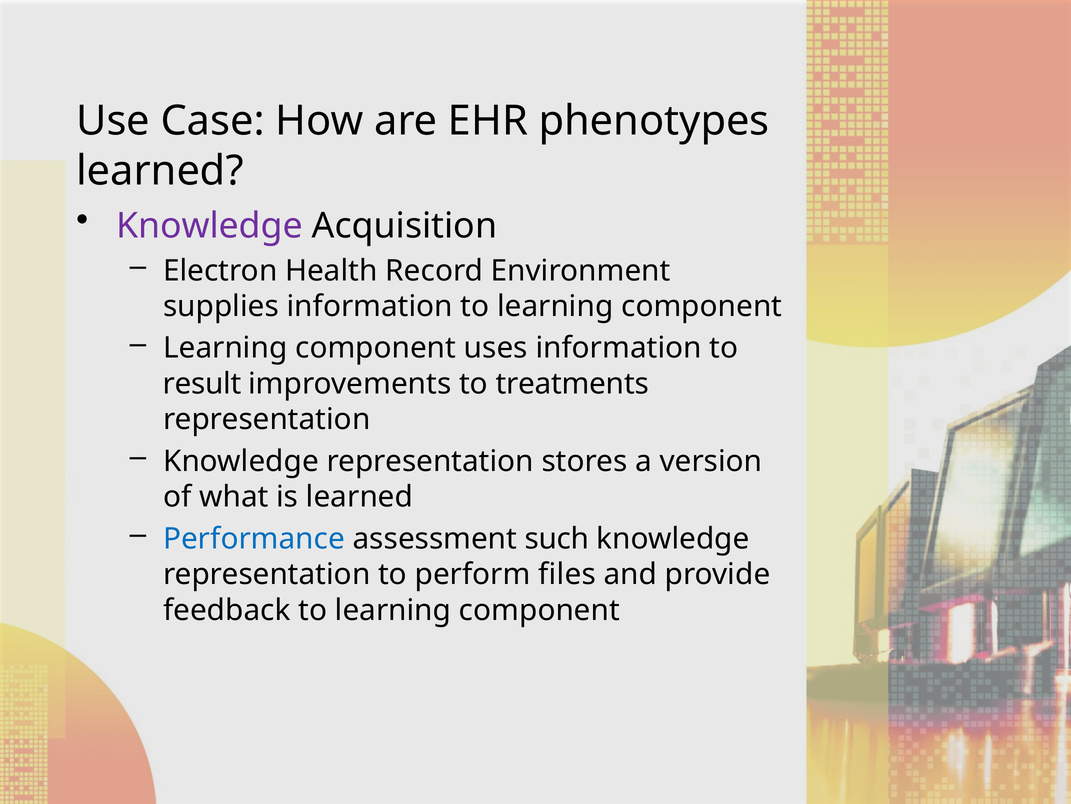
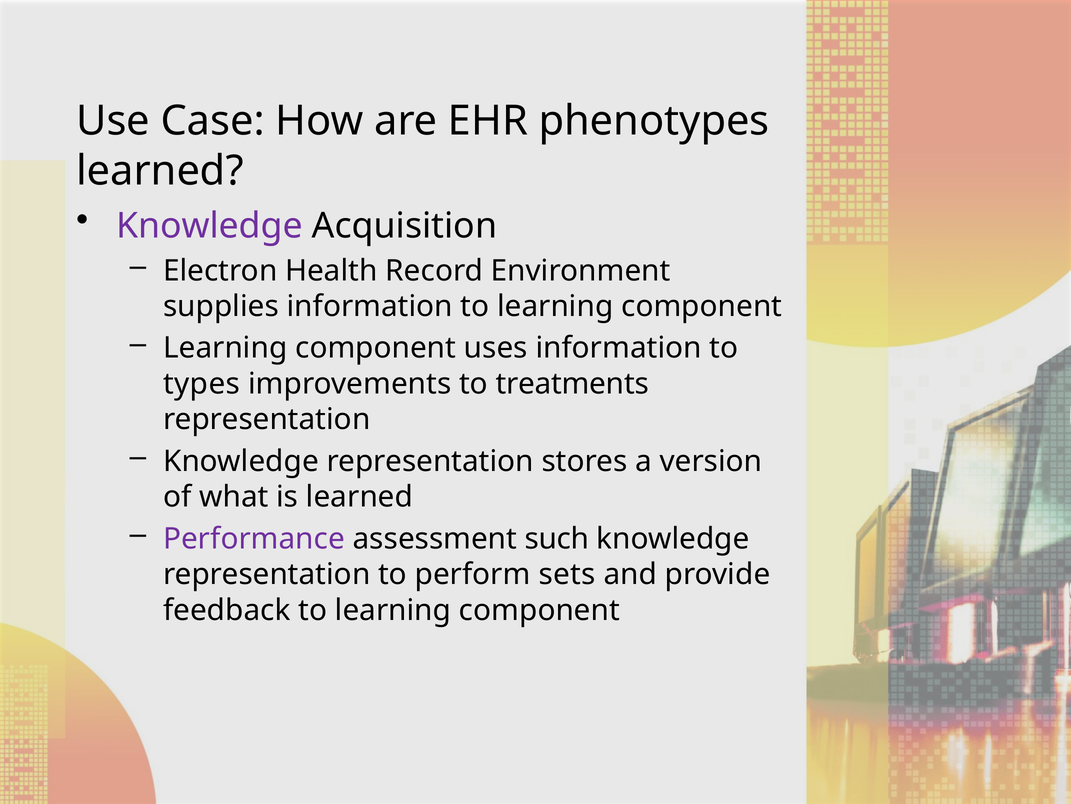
result: result -> types
Performance colour: blue -> purple
files: files -> sets
